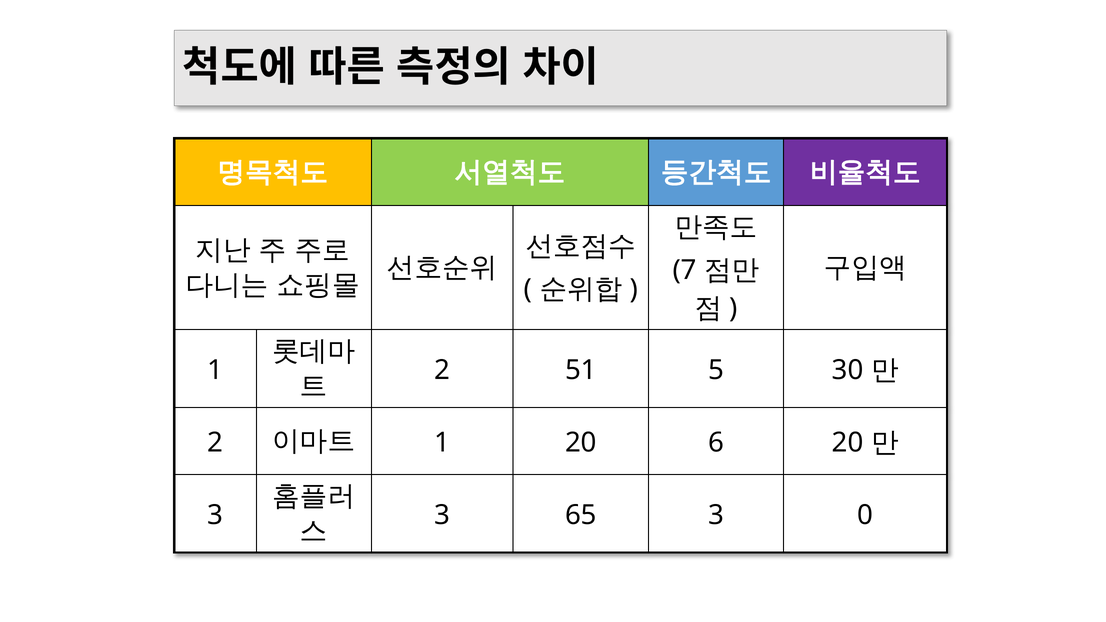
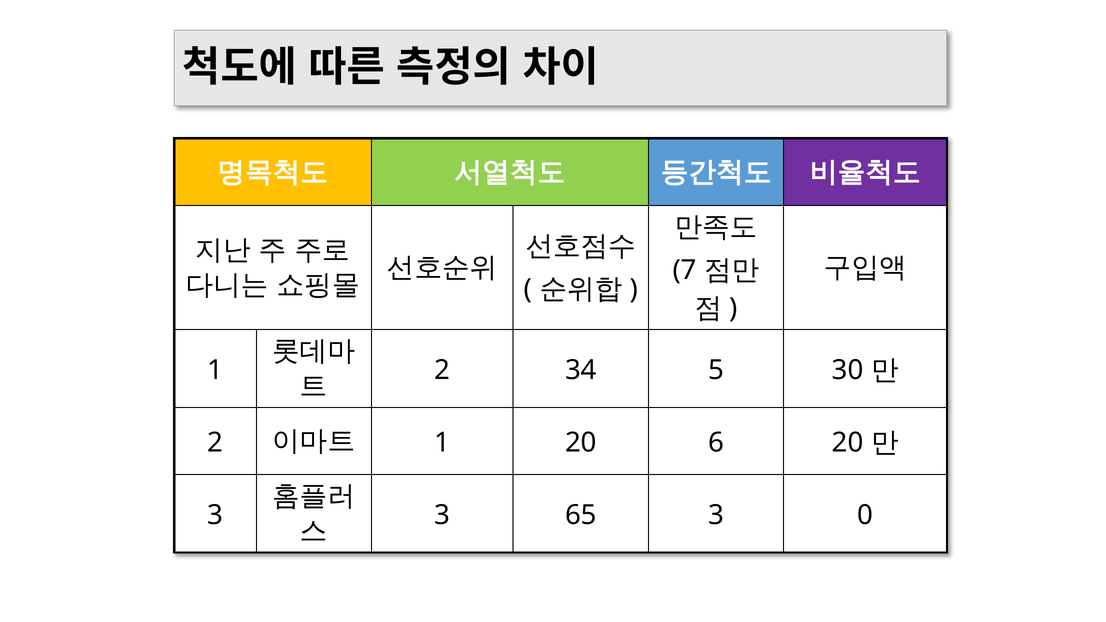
51: 51 -> 34
